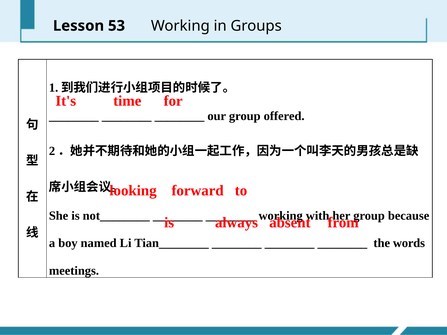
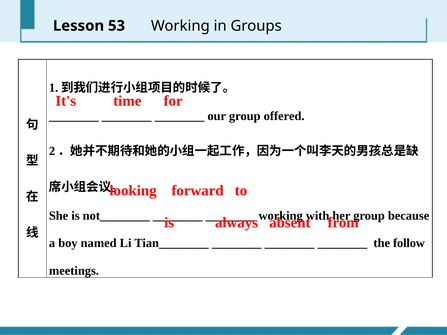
words: words -> follow
